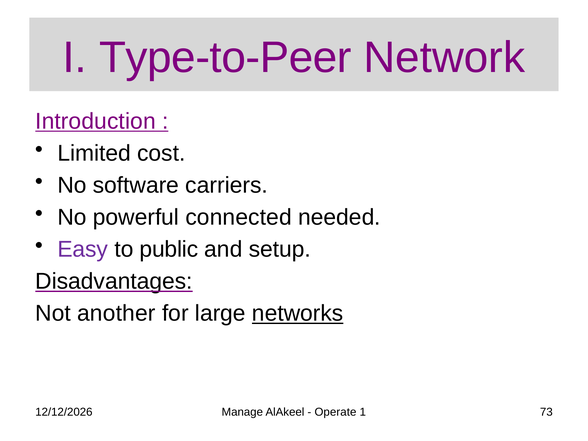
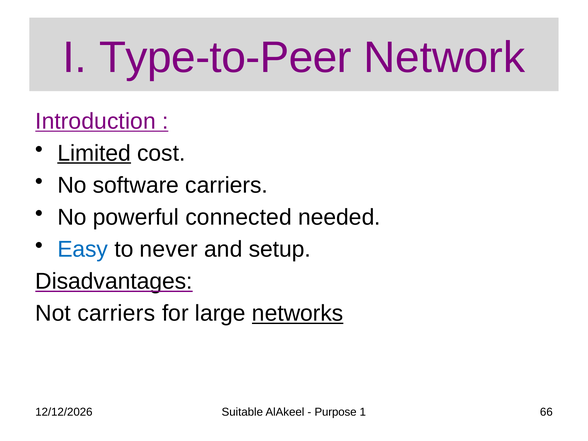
Limited underline: none -> present
Easy colour: purple -> blue
public: public -> never
Not another: another -> carriers
Manage: Manage -> Suitable
Operate: Operate -> Purpose
73: 73 -> 66
